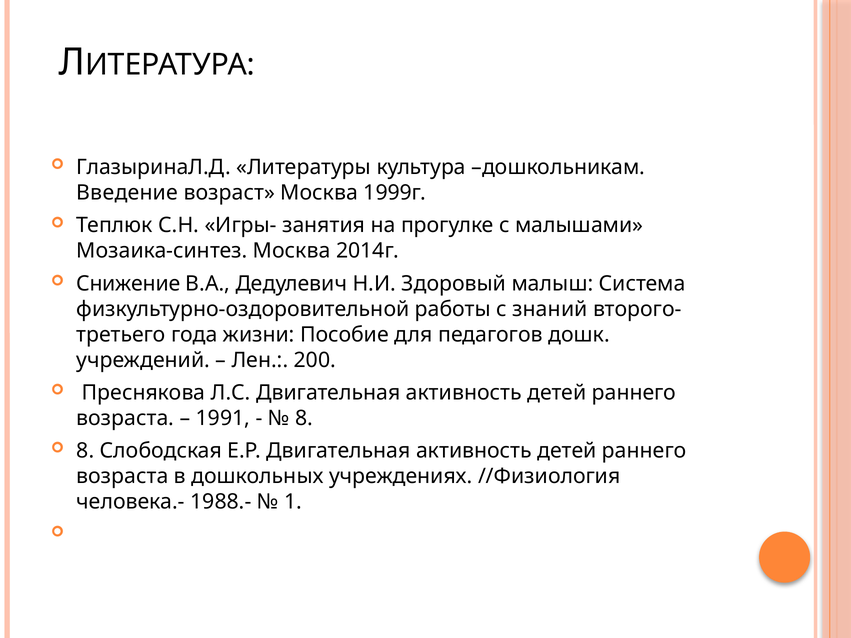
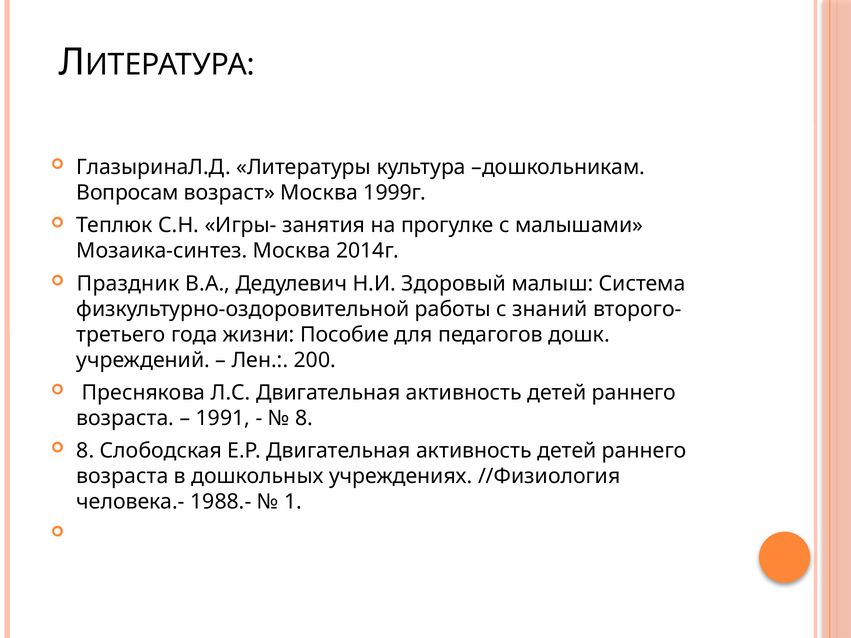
Введение: Введение -> Вопросам
Снижение: Снижение -> Праздник
